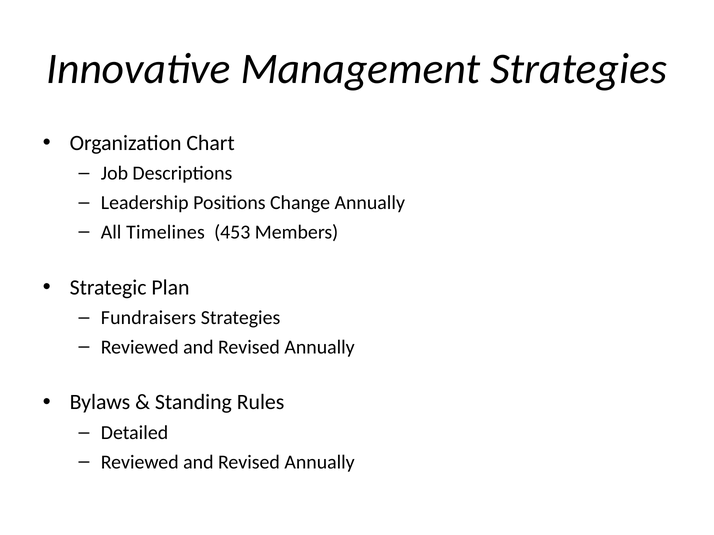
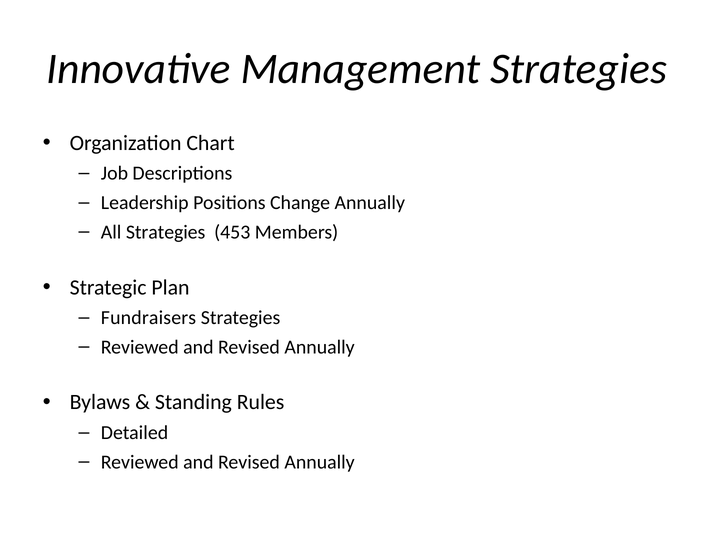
All Timelines: Timelines -> Strategies
